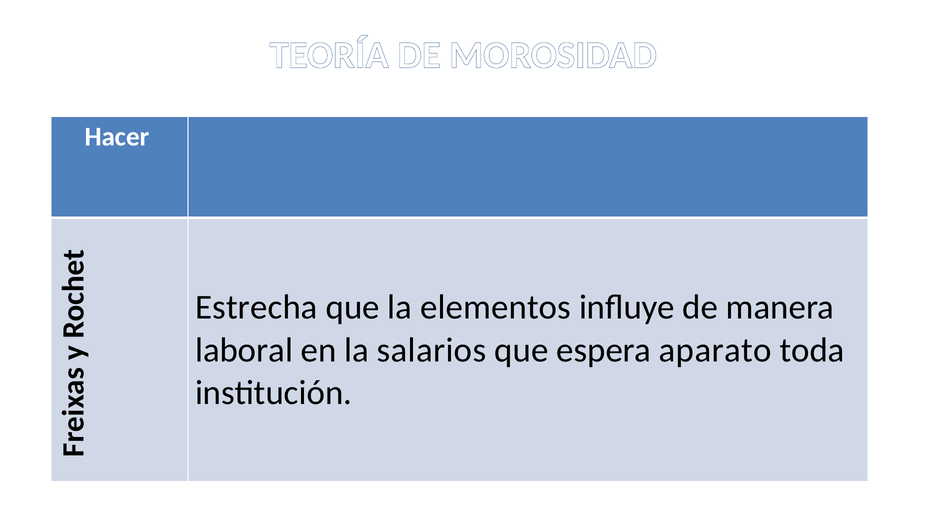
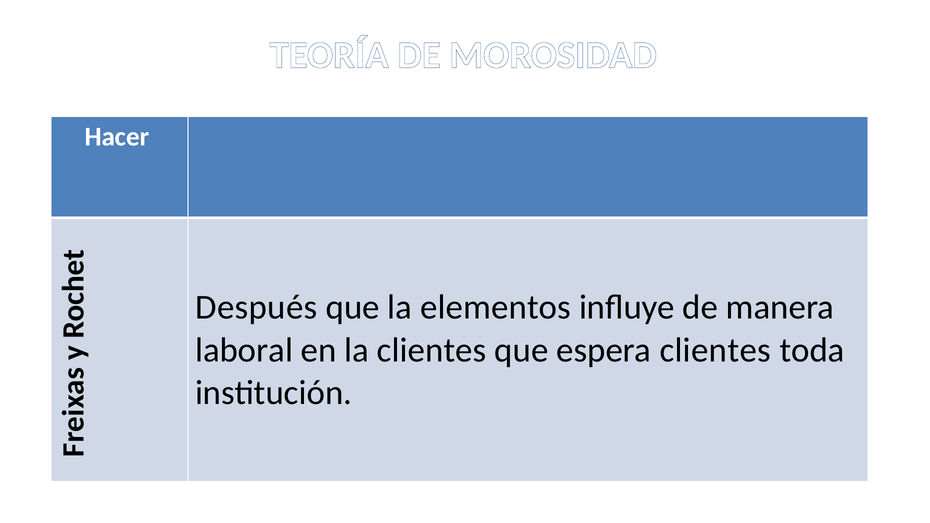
Estrecha: Estrecha -> Después
la salarios: salarios -> clientes
espera aparato: aparato -> clientes
